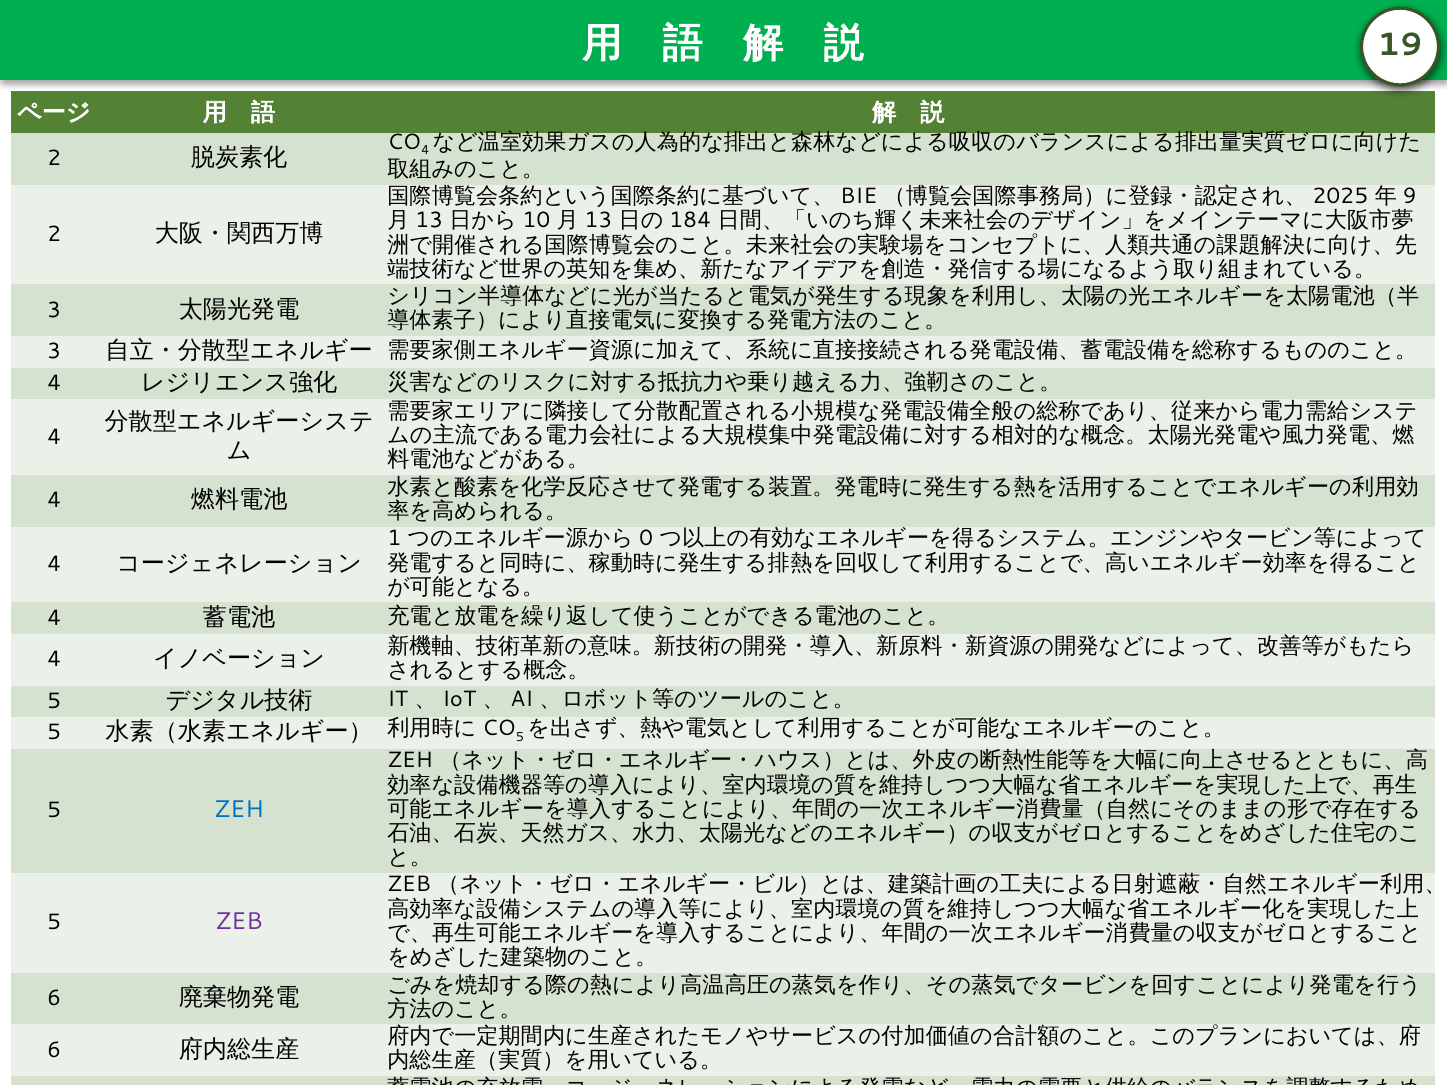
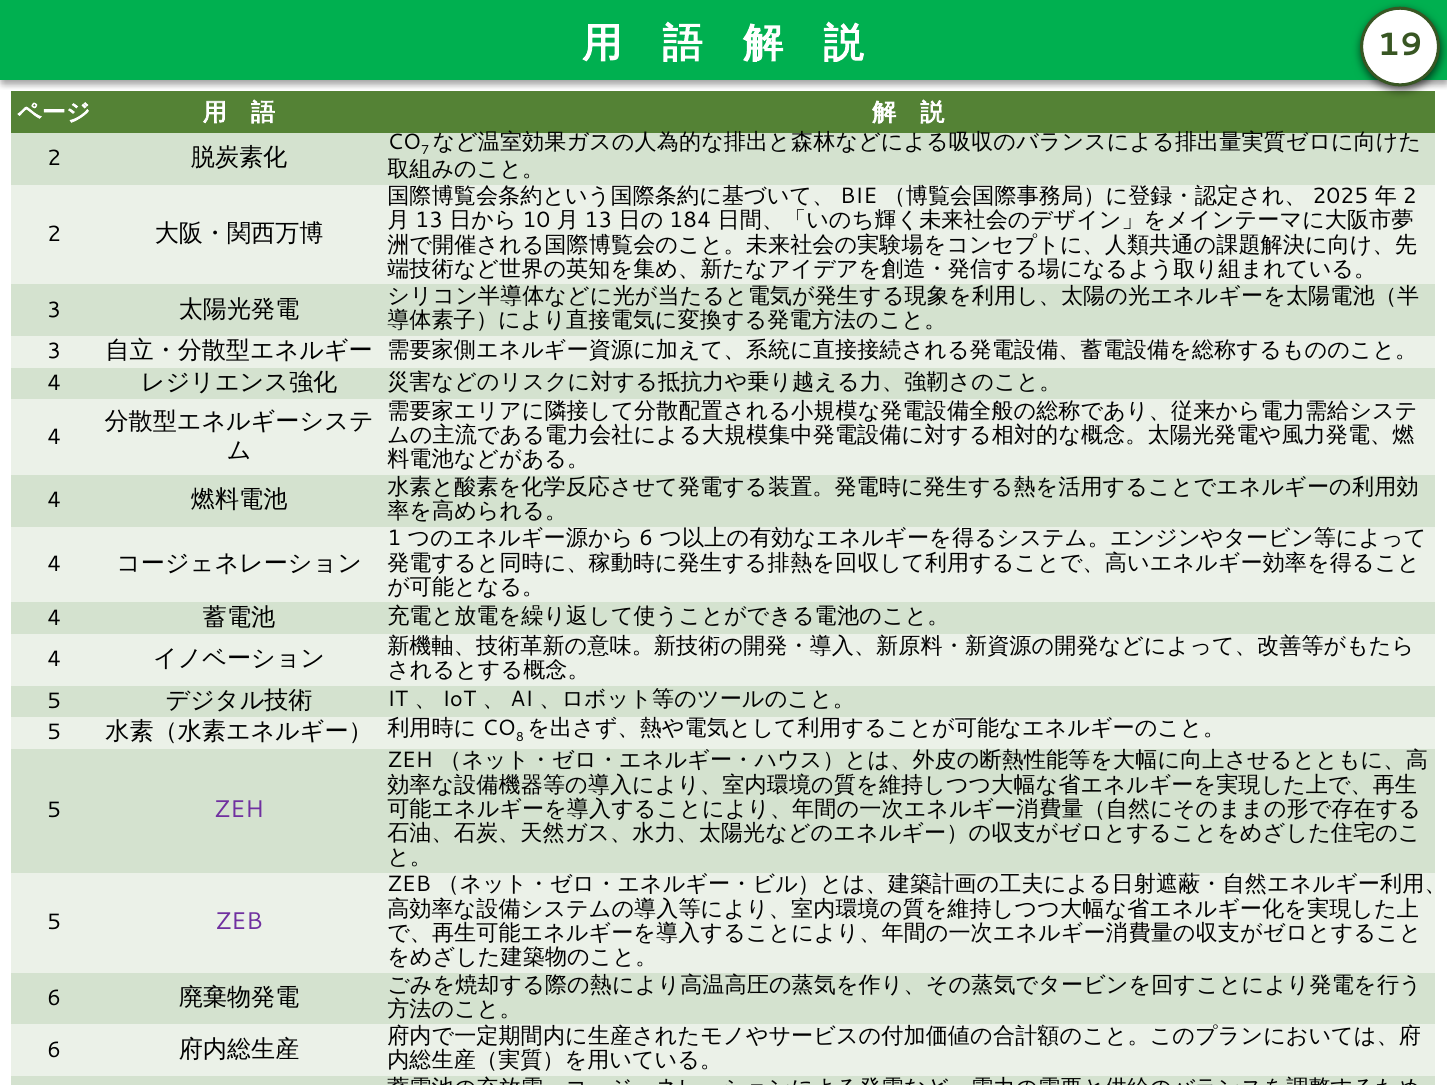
4 at (425, 150): 4 -> 7
9 at (1410, 196): 9 -> 2
0 at (646, 538): 0 -> 6
5 at (520, 737): 5 -> 8
ZEH at (239, 809) colour: blue -> purple
